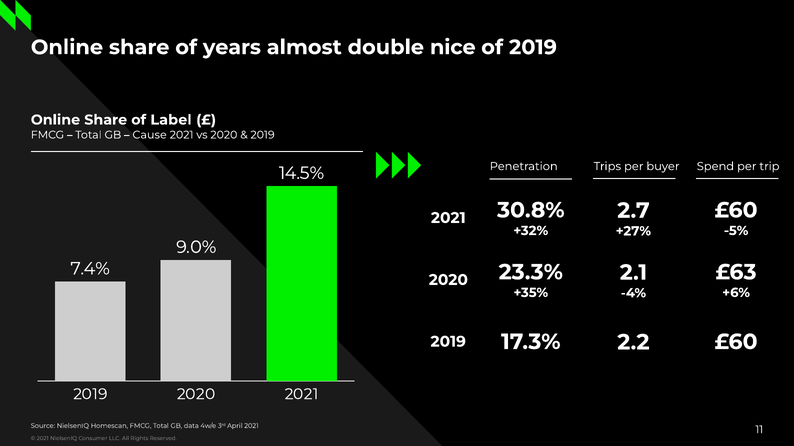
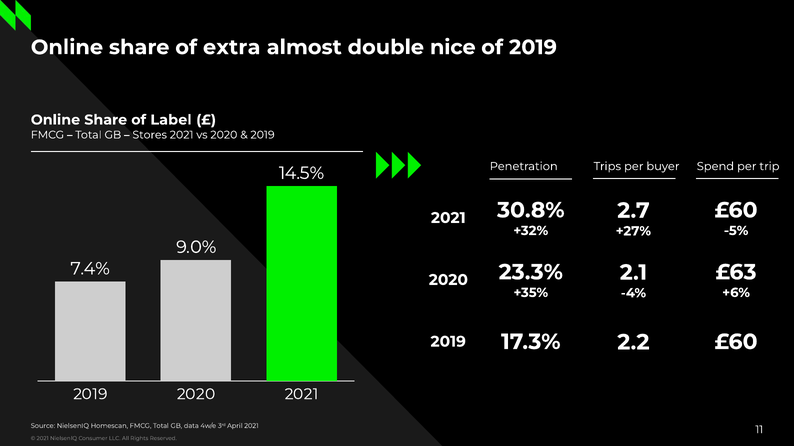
years: years -> extra
Cause: Cause -> Stores
